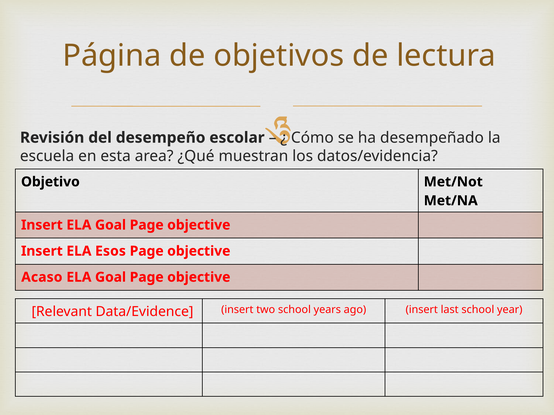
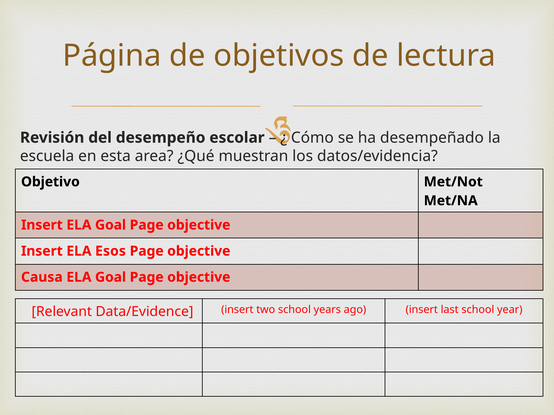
Acaso: Acaso -> Causa
